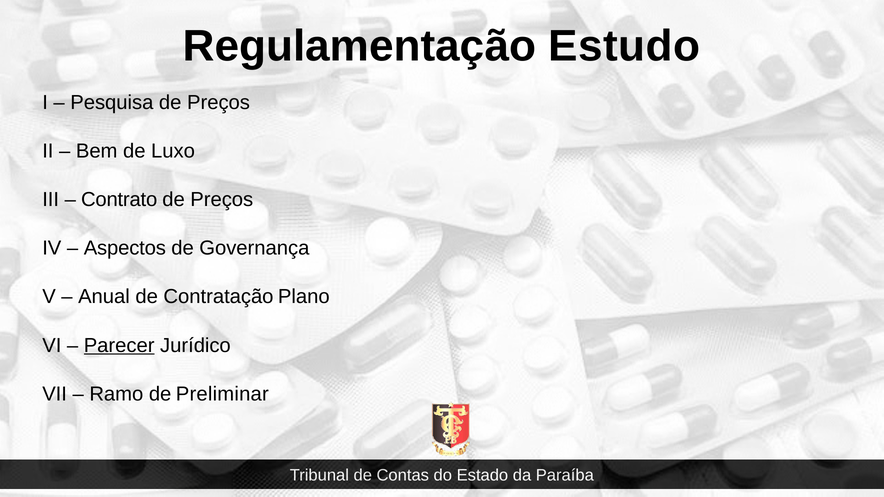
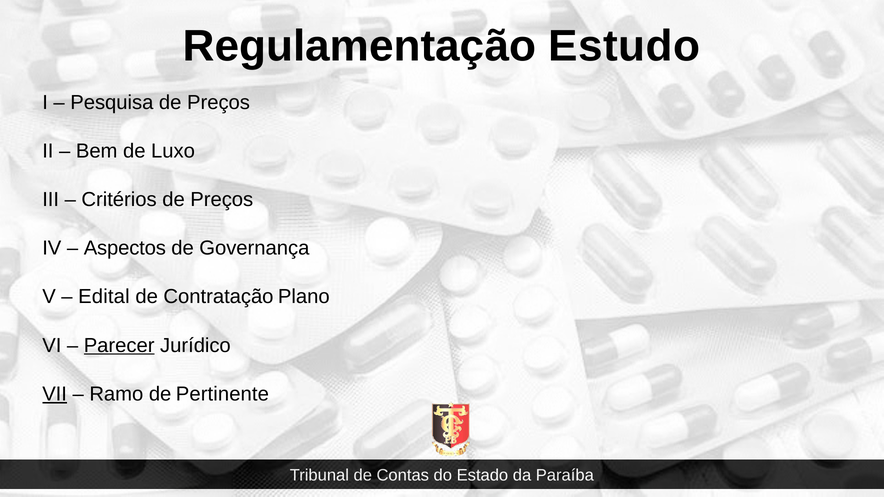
Contrato: Contrato -> Critérios
Anual: Anual -> Edital
VII underline: none -> present
Preliminar: Preliminar -> Pertinente
